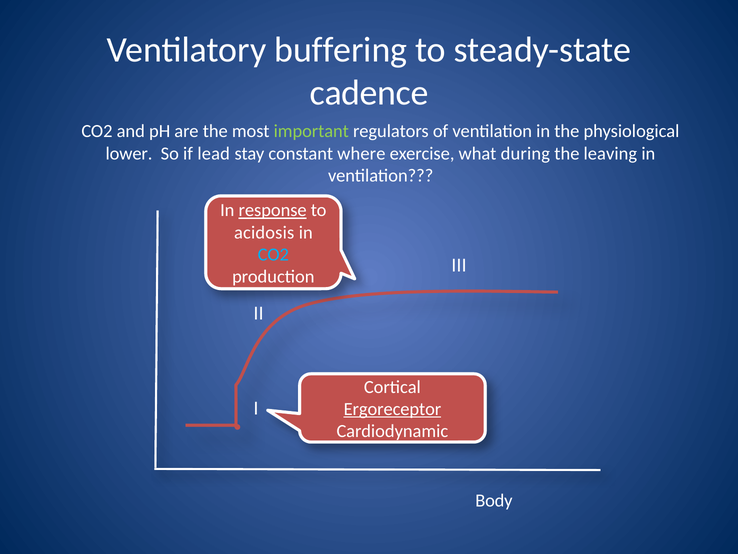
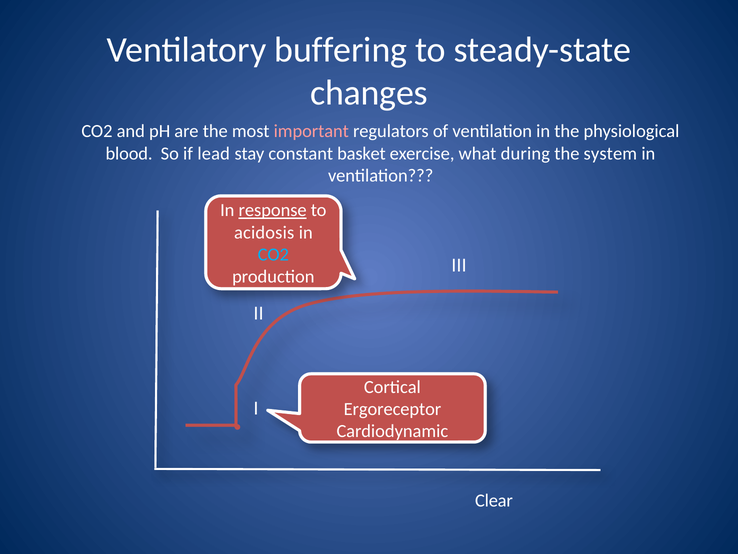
cadence: cadence -> changes
important colour: light green -> pink
lower: lower -> blood
where: where -> basket
leaving: leaving -> system
Ergoreceptor underline: present -> none
Body: Body -> Clear
